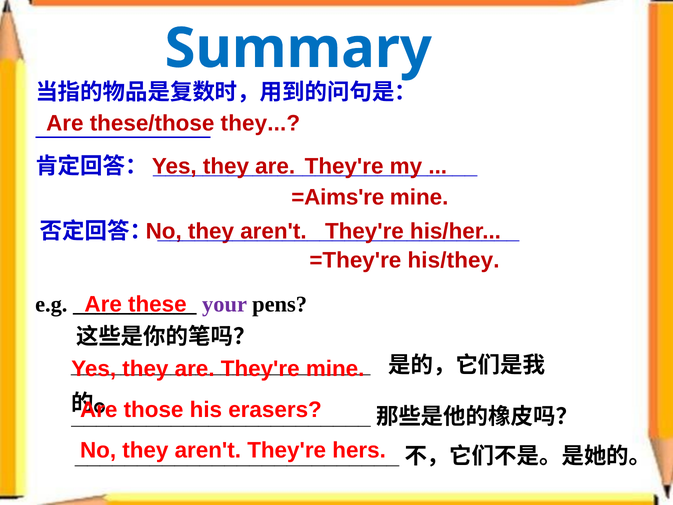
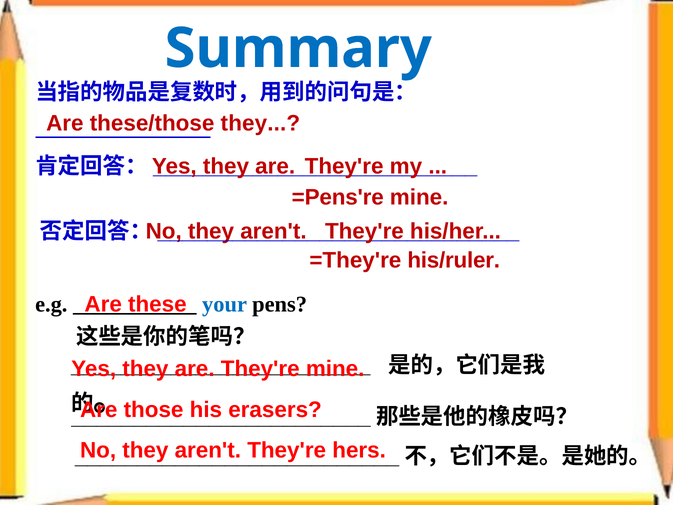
=Aims're: =Aims're -> =Pens're
his/they: his/they -> his/ruler
your colour: purple -> blue
